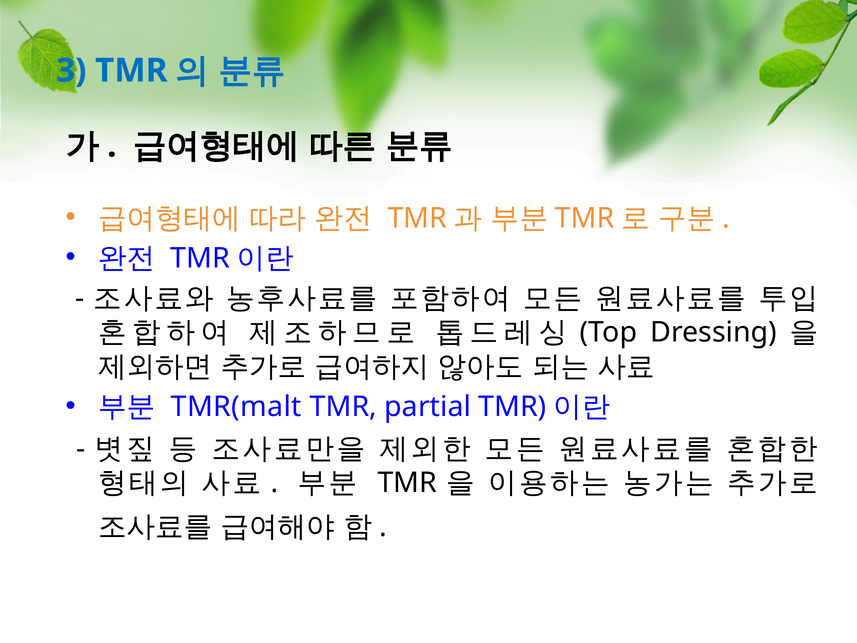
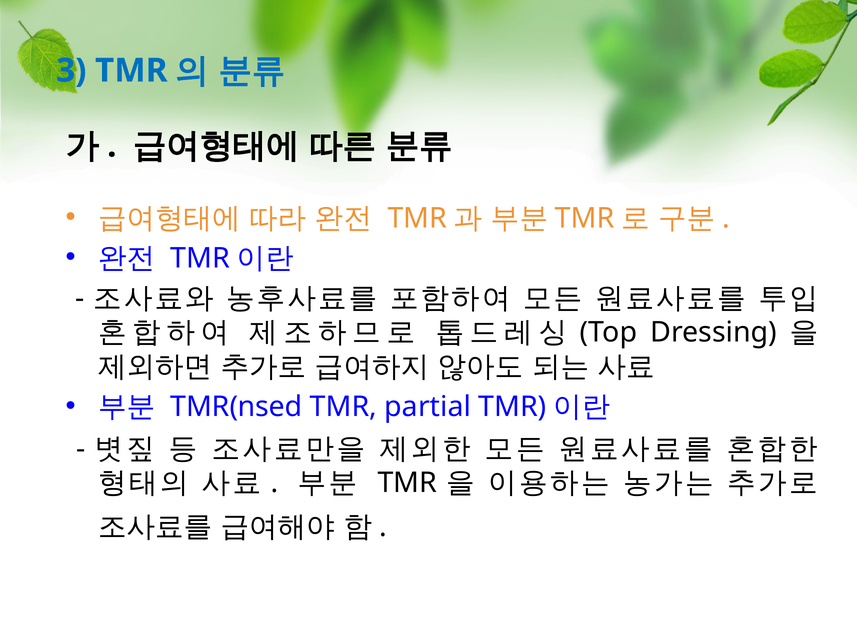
TMR(malt: TMR(malt -> TMR(nsed
